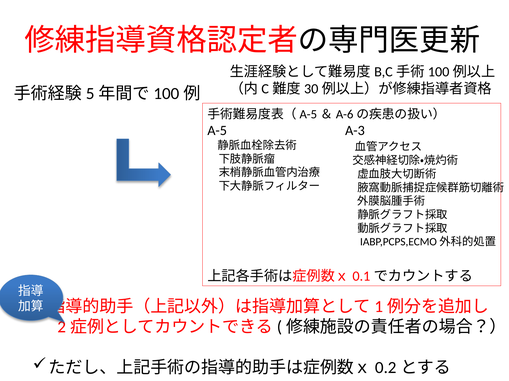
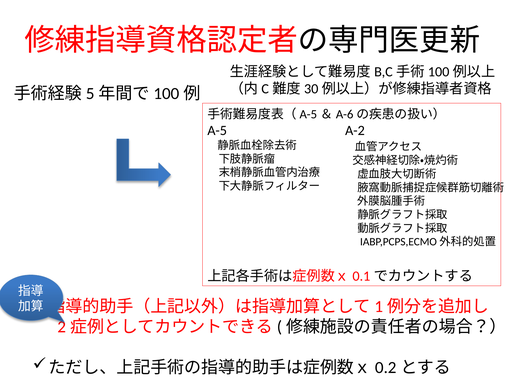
A-3: A-3 -> A-2
